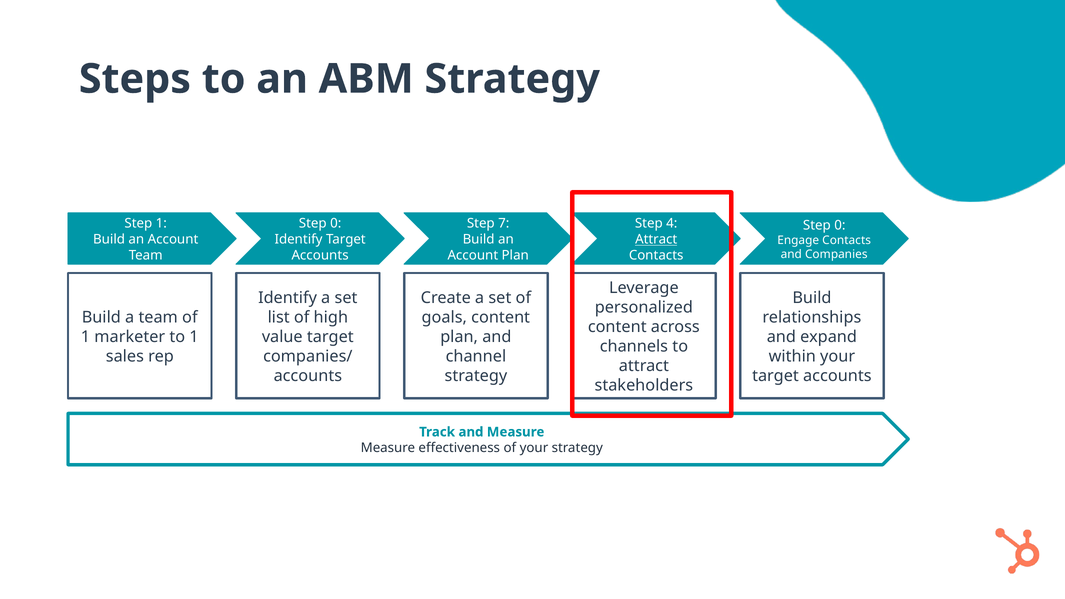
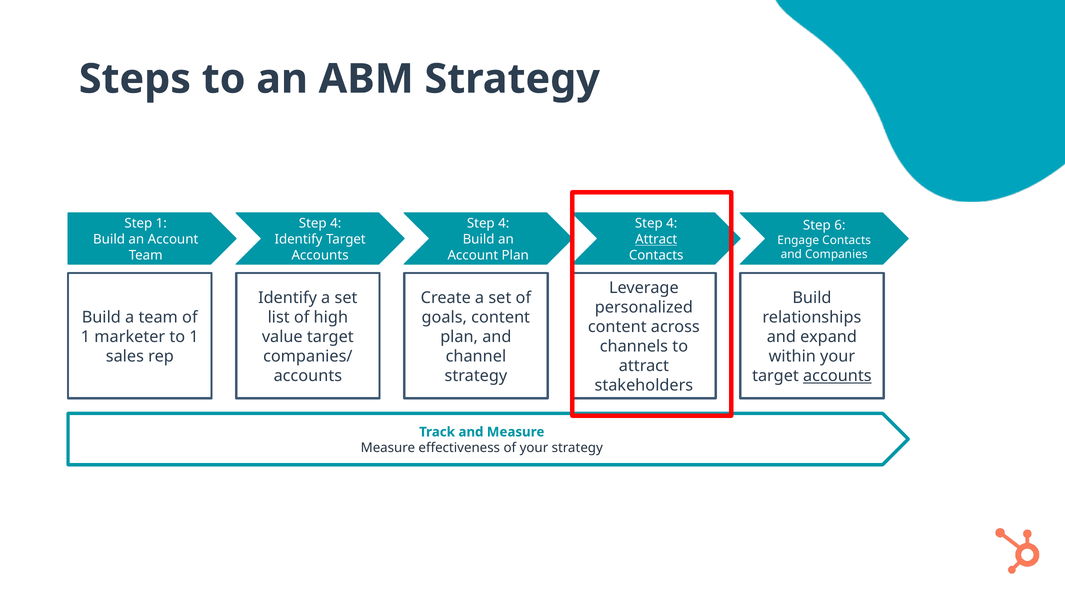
0 at (336, 223): 0 -> 4
7 at (504, 223): 7 -> 4
0 at (840, 225): 0 -> 6
accounts at (837, 376) underline: none -> present
